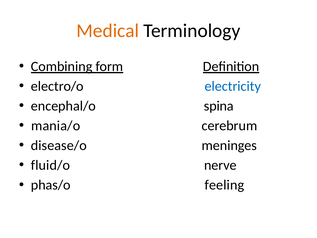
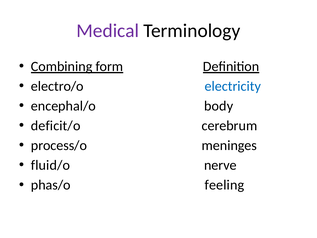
Medical colour: orange -> purple
spina: spina -> body
mania/o: mania/o -> deficit/o
disease/o: disease/o -> process/o
